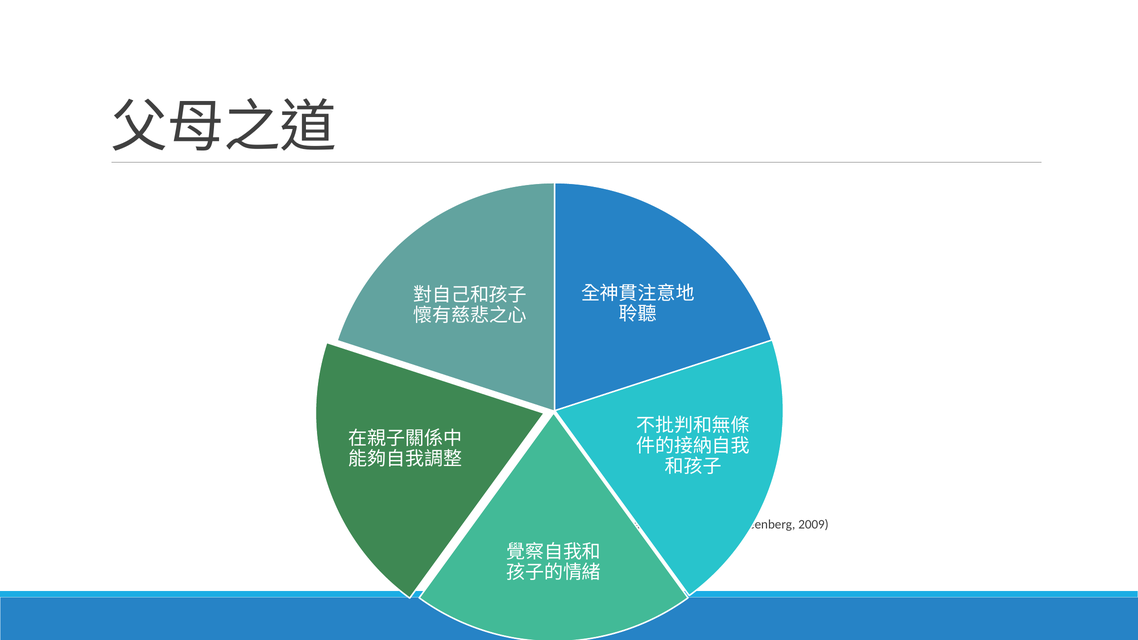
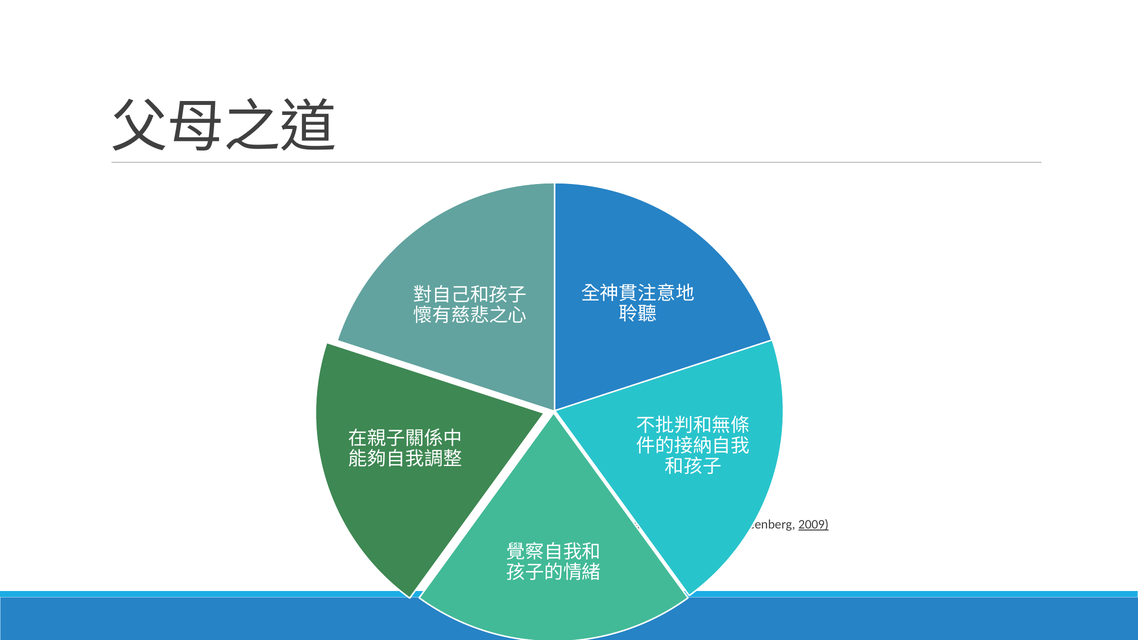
2009 underline: none -> present
